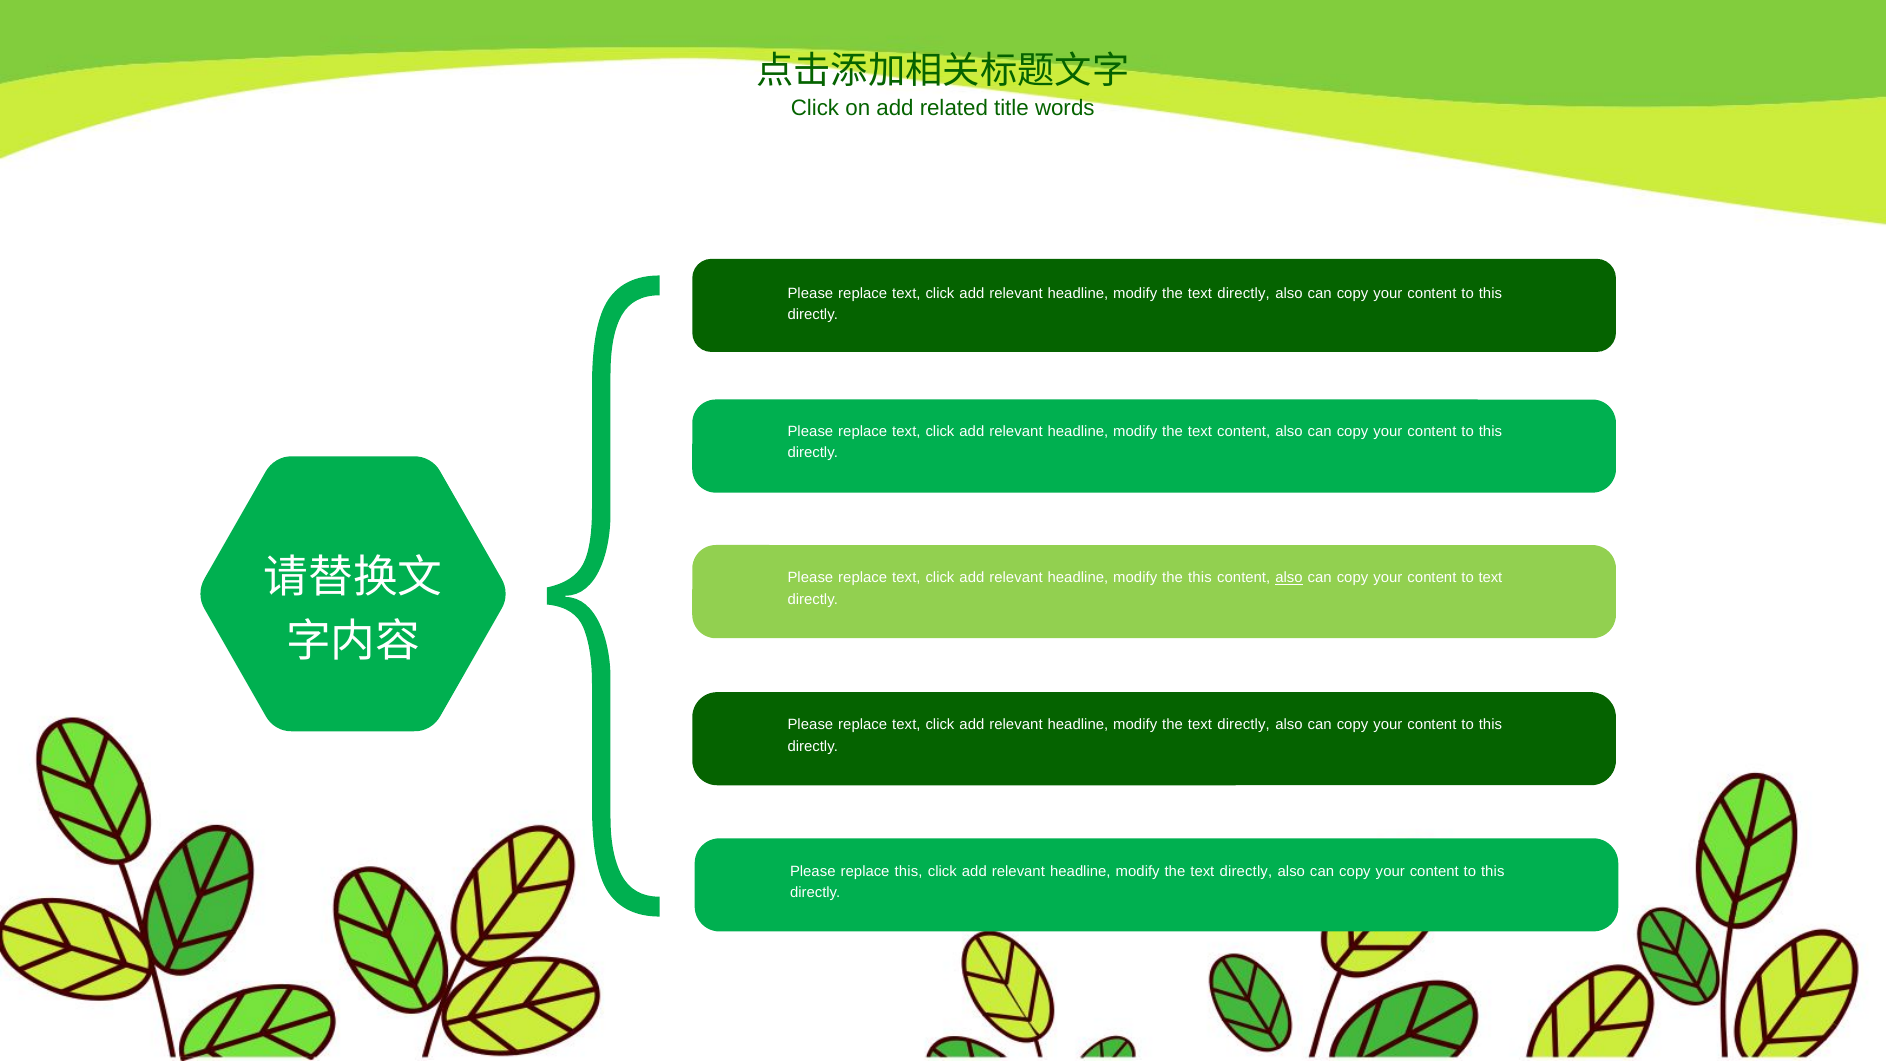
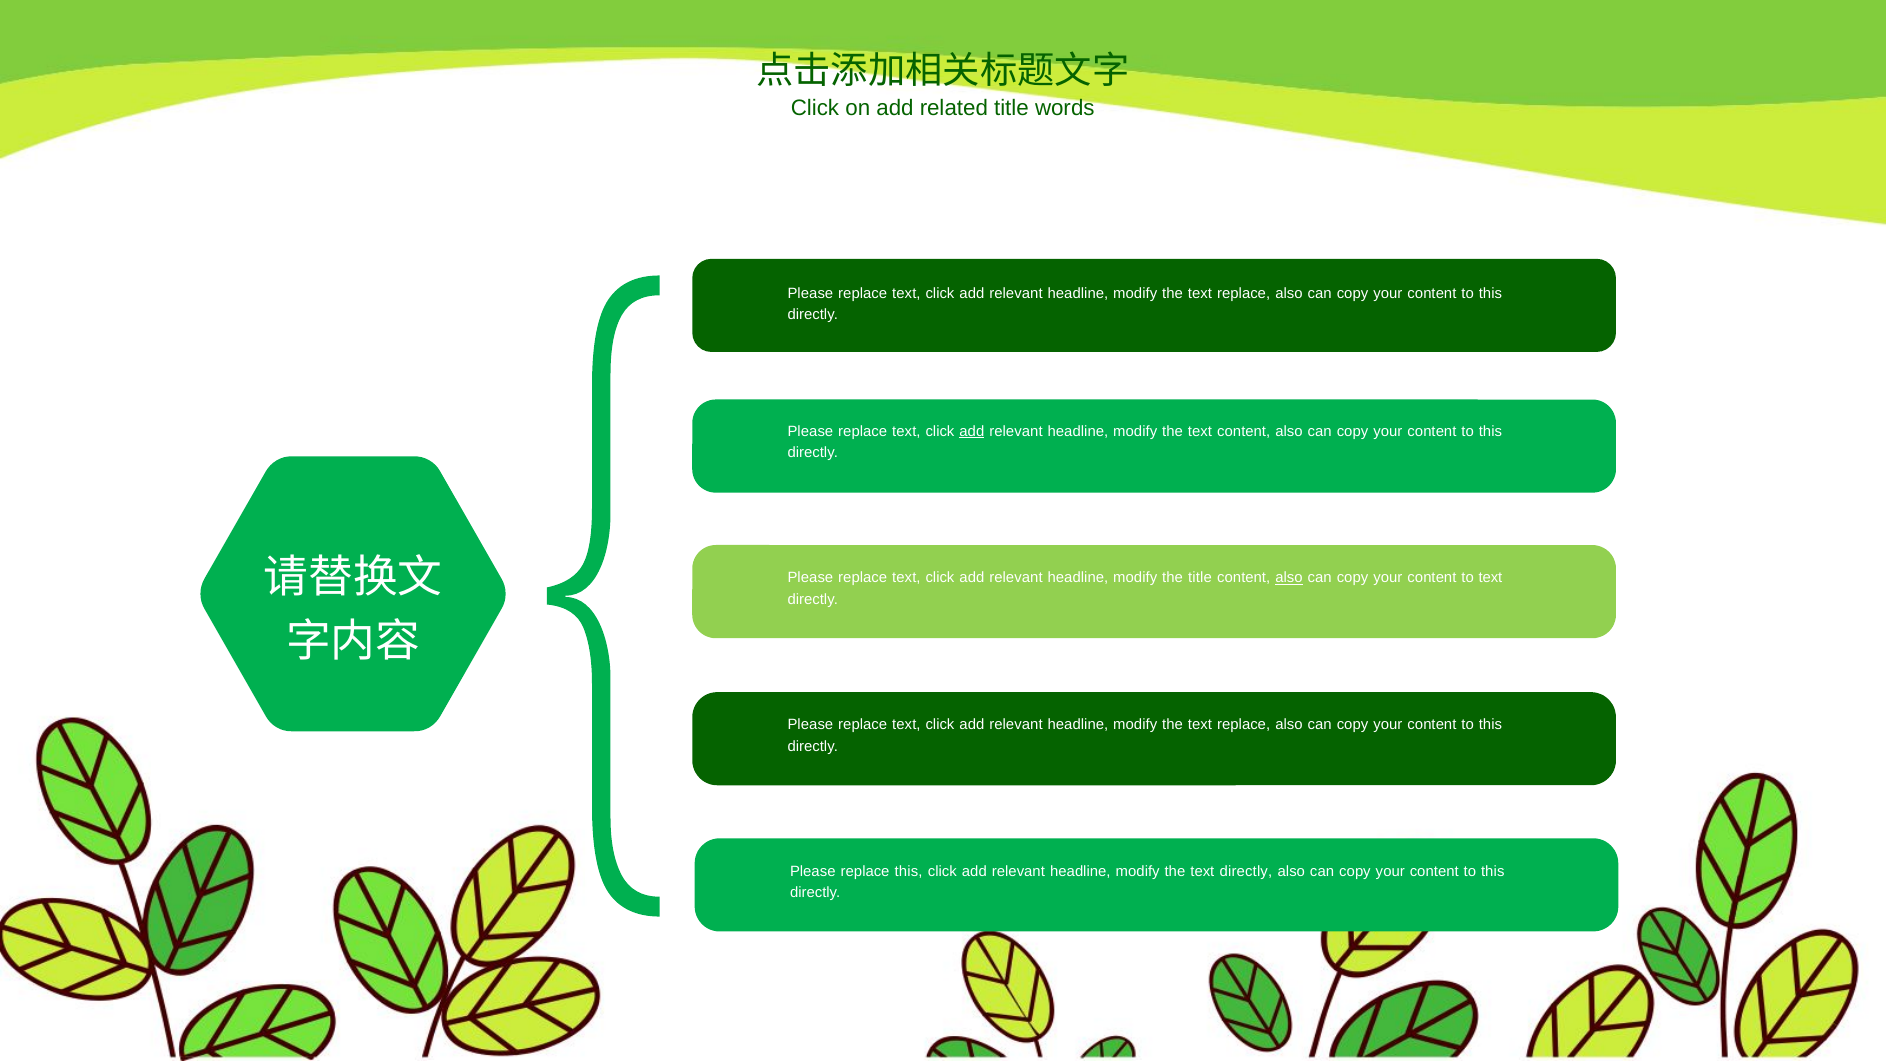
directly at (1244, 293): directly -> replace
add at (972, 431) underline: none -> present
the this: this -> title
directly at (1244, 725): directly -> replace
